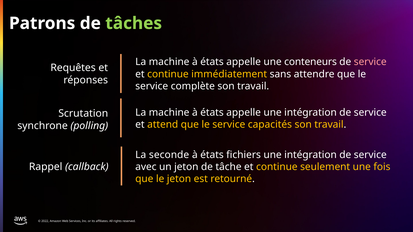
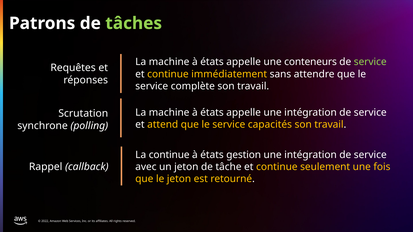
service at (370, 62) colour: pink -> light green
La seconde: seconde -> continue
fichiers: fichiers -> gestion
